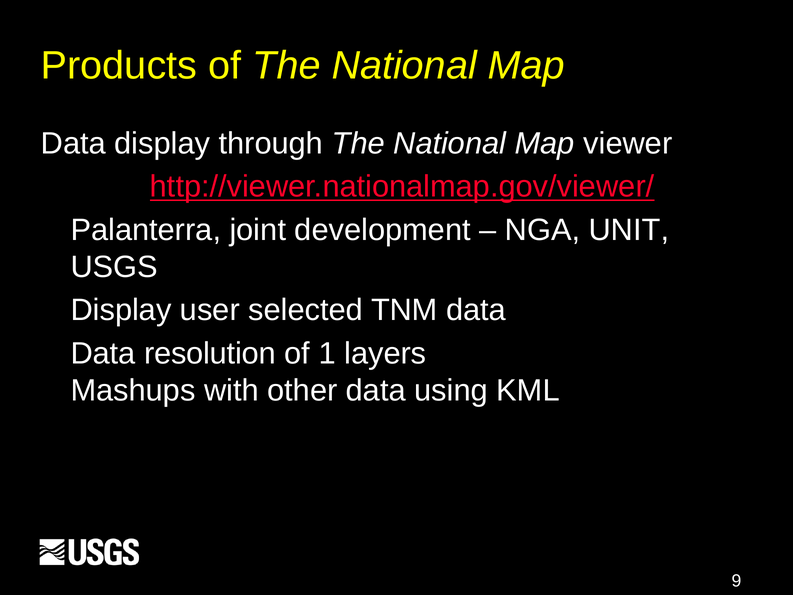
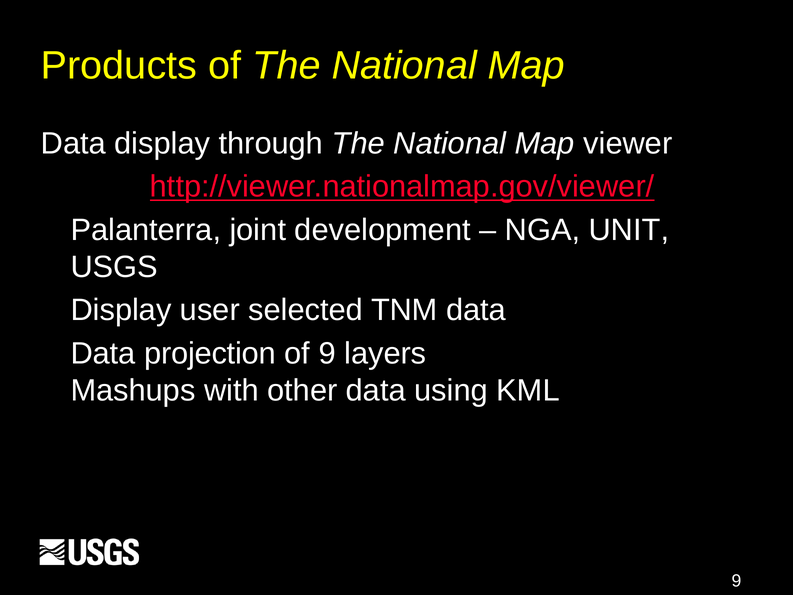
resolution: resolution -> projection
of 1: 1 -> 9
